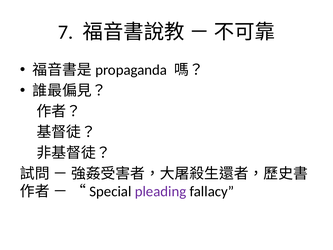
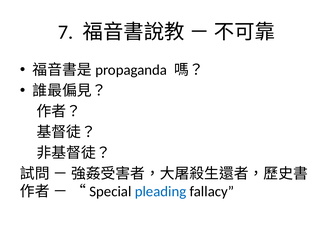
pleading colour: purple -> blue
